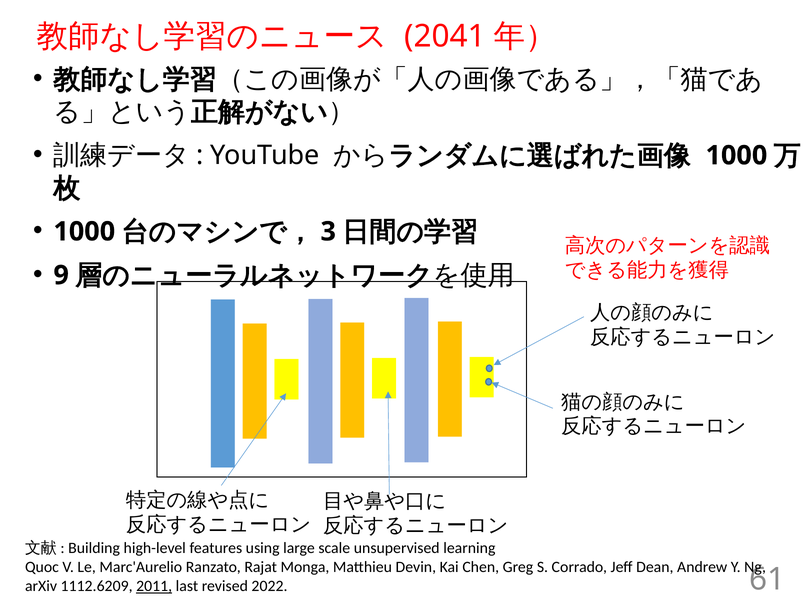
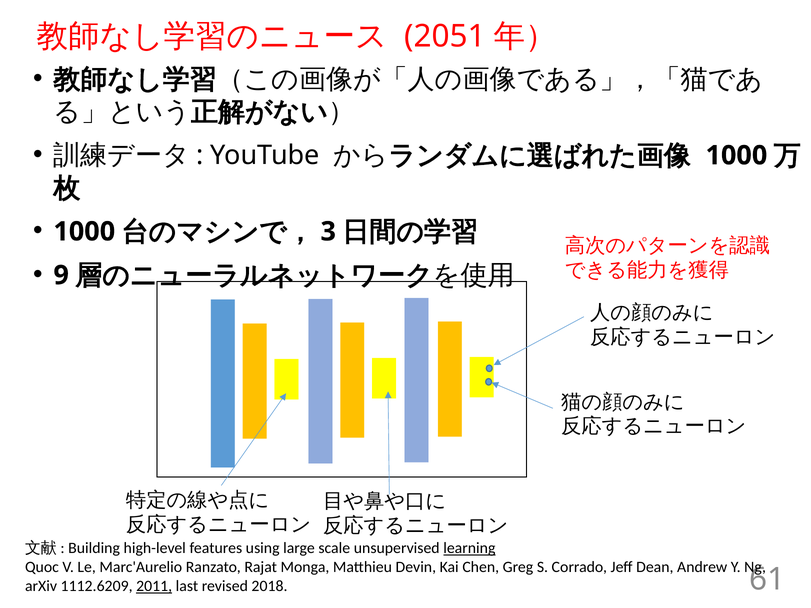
2041: 2041 -> 2051
learning underline: none -> present
2022: 2022 -> 2018
